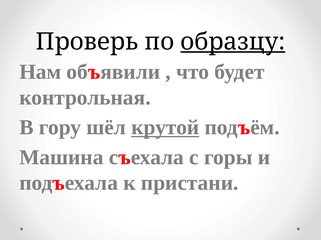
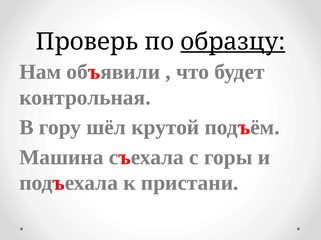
крутой underline: present -> none
